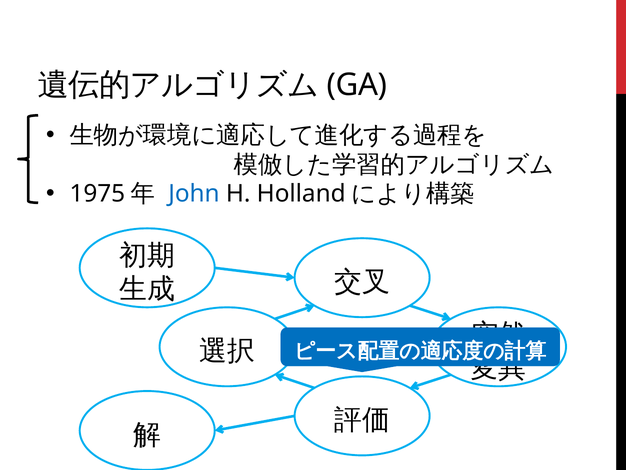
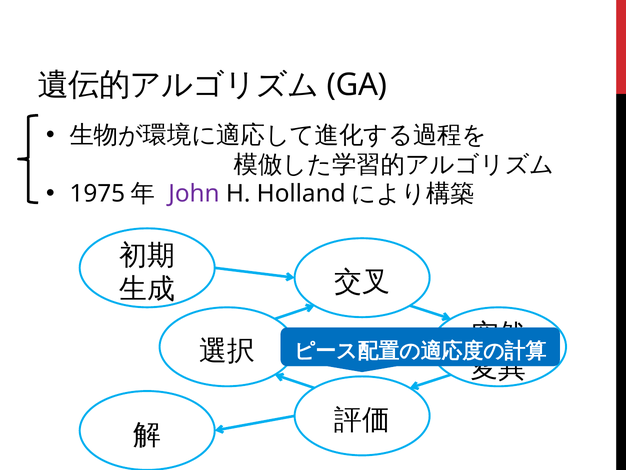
John colour: blue -> purple
